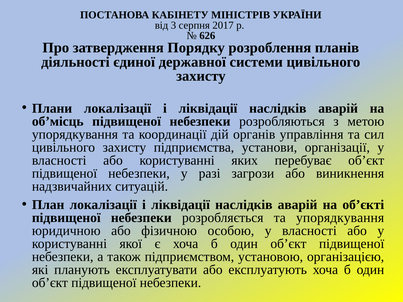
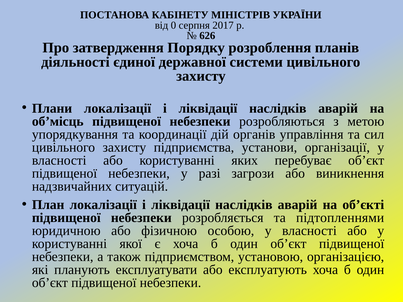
3: 3 -> 0
та упорядкування: упорядкування -> підтопленнями
